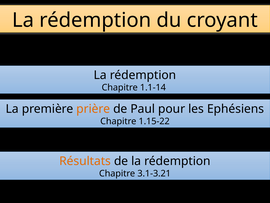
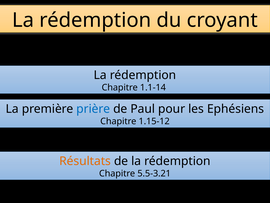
prière colour: orange -> blue
1.15-22: 1.15-22 -> 1.15-12
3.1-3.21: 3.1-3.21 -> 5.5-3.21
